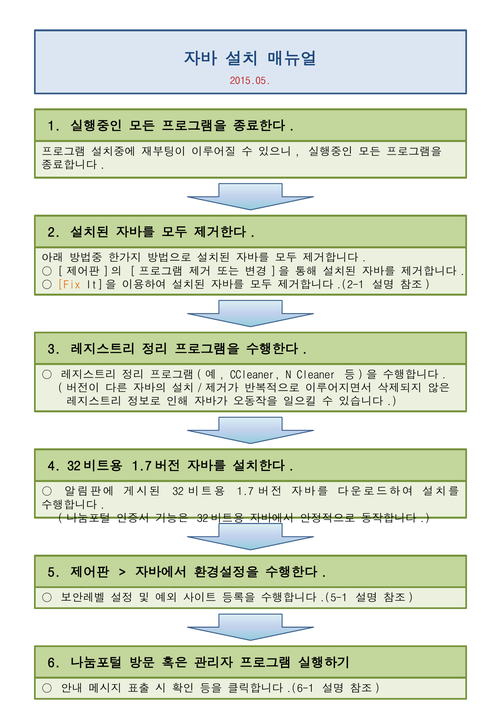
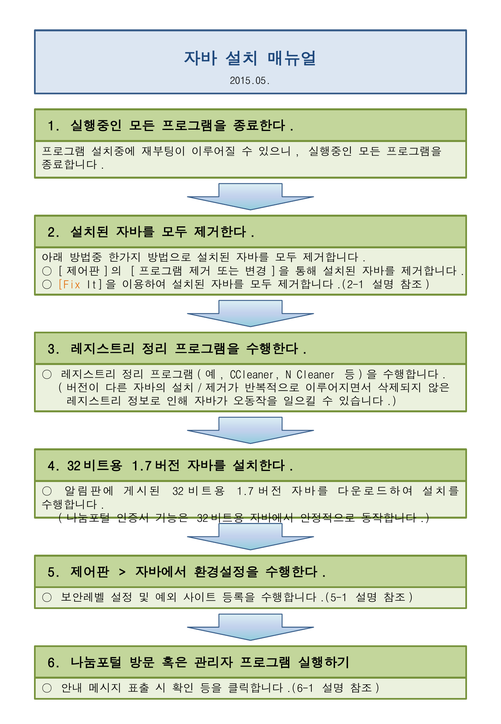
2015.05 colour: red -> black
